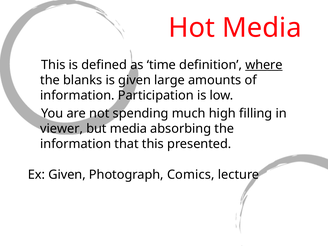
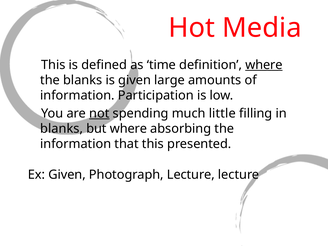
not underline: none -> present
high: high -> little
viewer at (62, 129): viewer -> blanks
but media: media -> where
Photograph Comics: Comics -> Lecture
